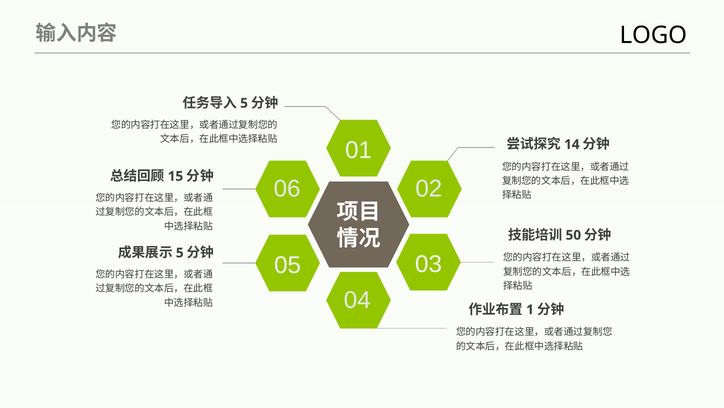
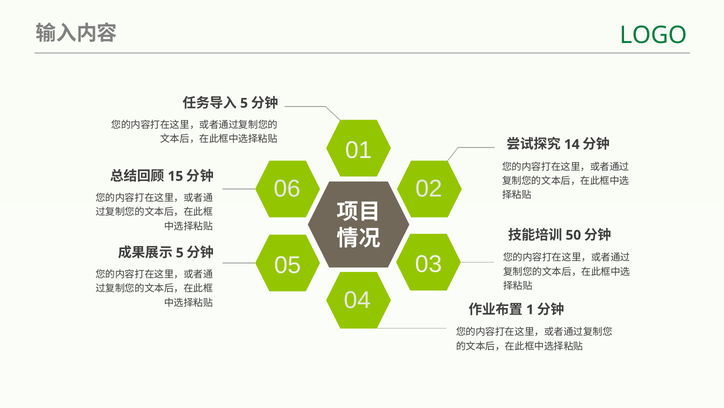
LOGO colour: black -> green
